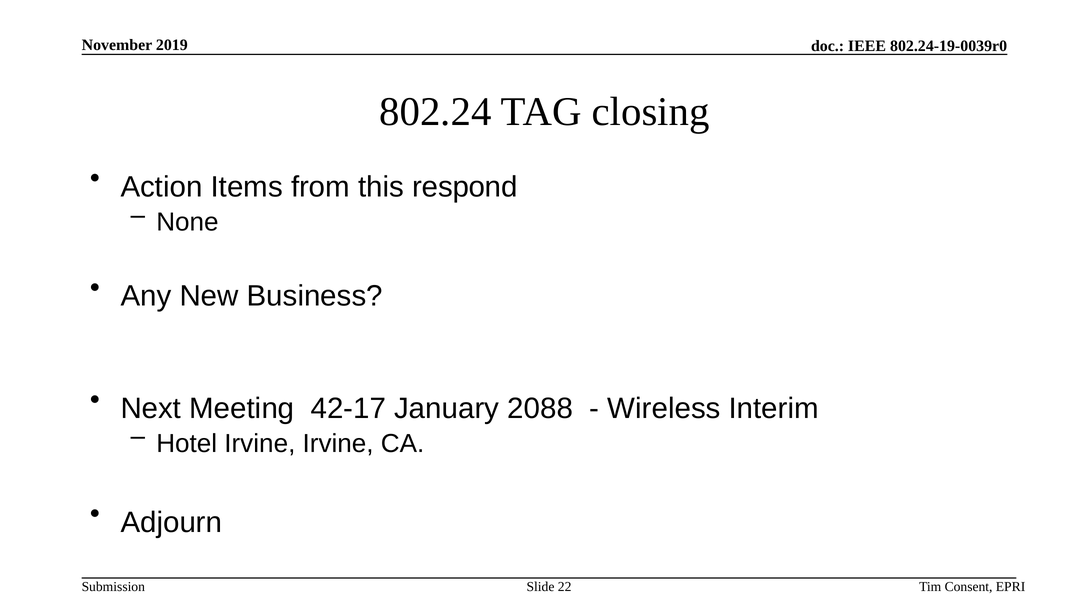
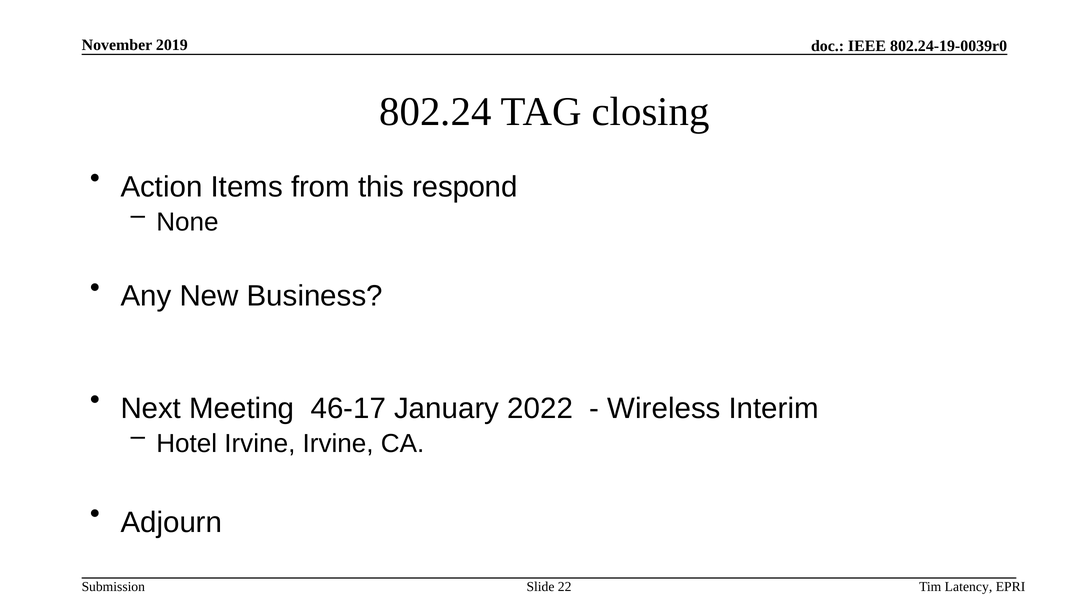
42-17: 42-17 -> 46-17
2088: 2088 -> 2022
Consent: Consent -> Latency
